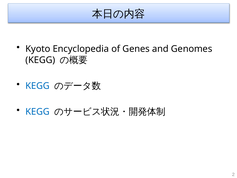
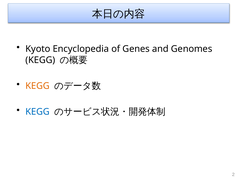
KEGG at (38, 86) colour: blue -> orange
